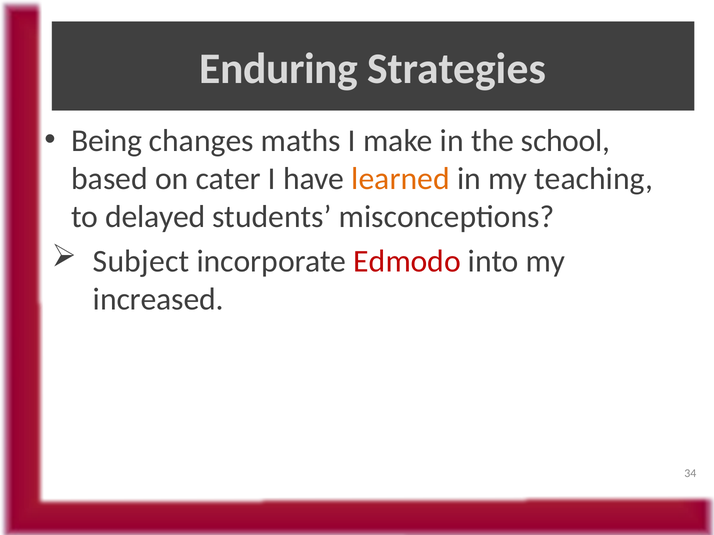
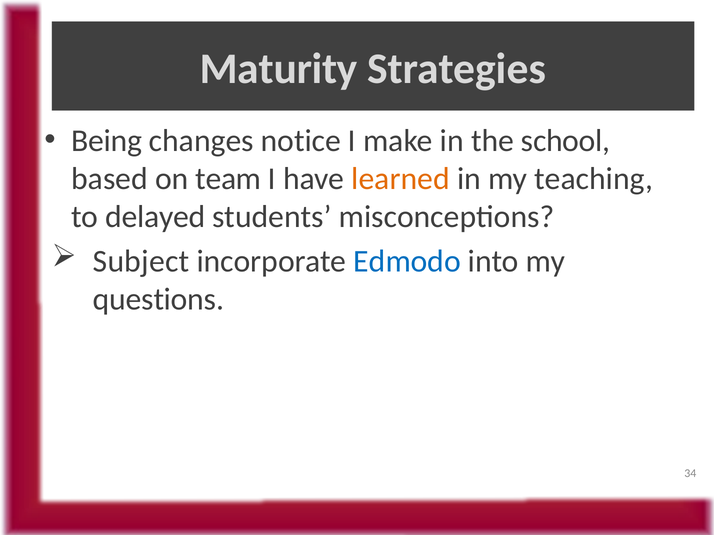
Enduring: Enduring -> Maturity
maths: maths -> notice
cater: cater -> team
Edmodo colour: red -> blue
increased: increased -> questions
